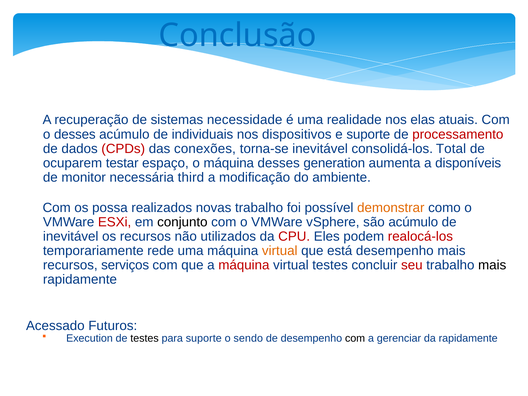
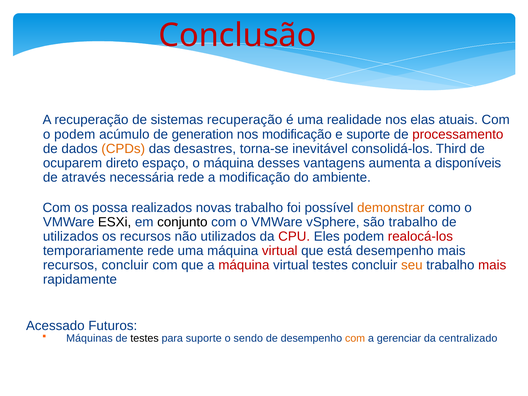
Conclusão colour: blue -> red
sistemas necessidade: necessidade -> recuperação
o desses: desses -> podem
individuais: individuais -> generation
nos dispositivos: dispositivos -> modificação
CPDs colour: red -> orange
conexões: conexões -> desastres
Total: Total -> Third
testar: testar -> direto
generation: generation -> vantagens
monitor: monitor -> através
necessária third: third -> rede
ESXi colour: red -> black
são acúmulo: acúmulo -> trabalho
inevitável at (71, 236): inevitável -> utilizados
virtual at (280, 251) colour: orange -> red
recursos serviços: serviços -> concluir
seu colour: red -> orange
mais at (492, 265) colour: black -> red
Execution: Execution -> Máquinas
com at (355, 338) colour: black -> orange
da rapidamente: rapidamente -> centralizado
